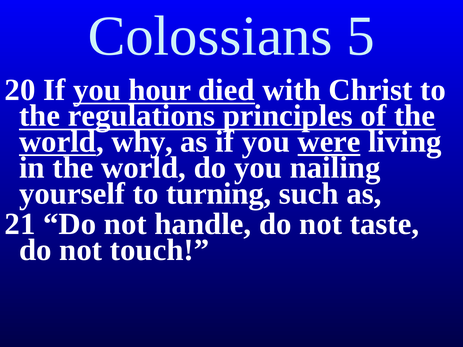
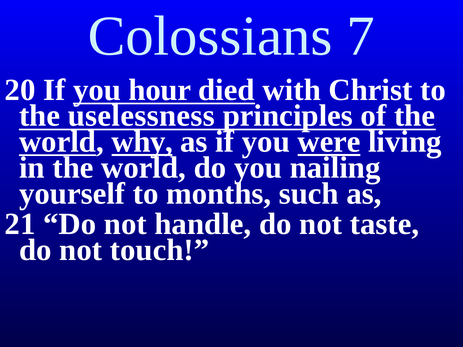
5: 5 -> 7
regulations: regulations -> uselessness
why underline: none -> present
turning: turning -> months
